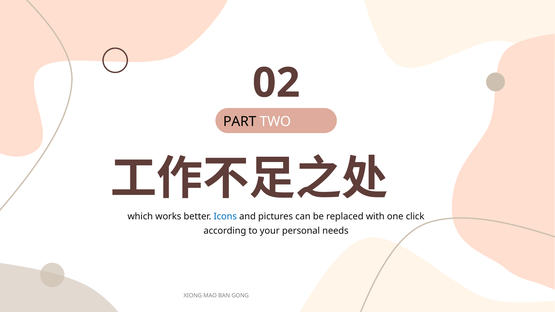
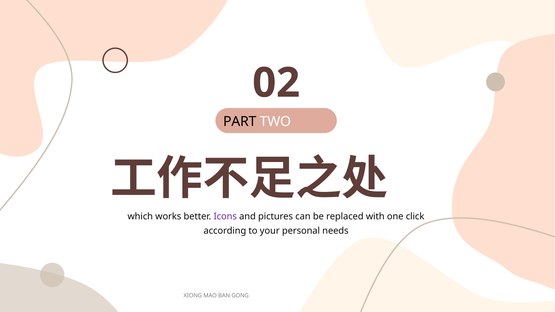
Icons colour: blue -> purple
